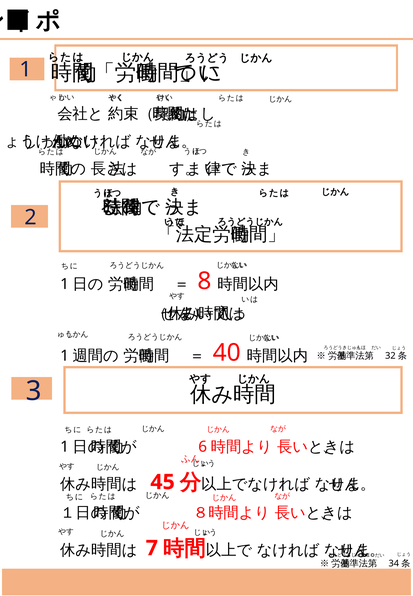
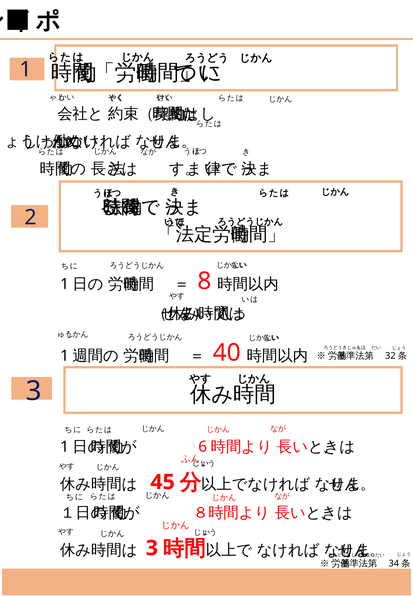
7 at (152, 549): 7 -> 3
